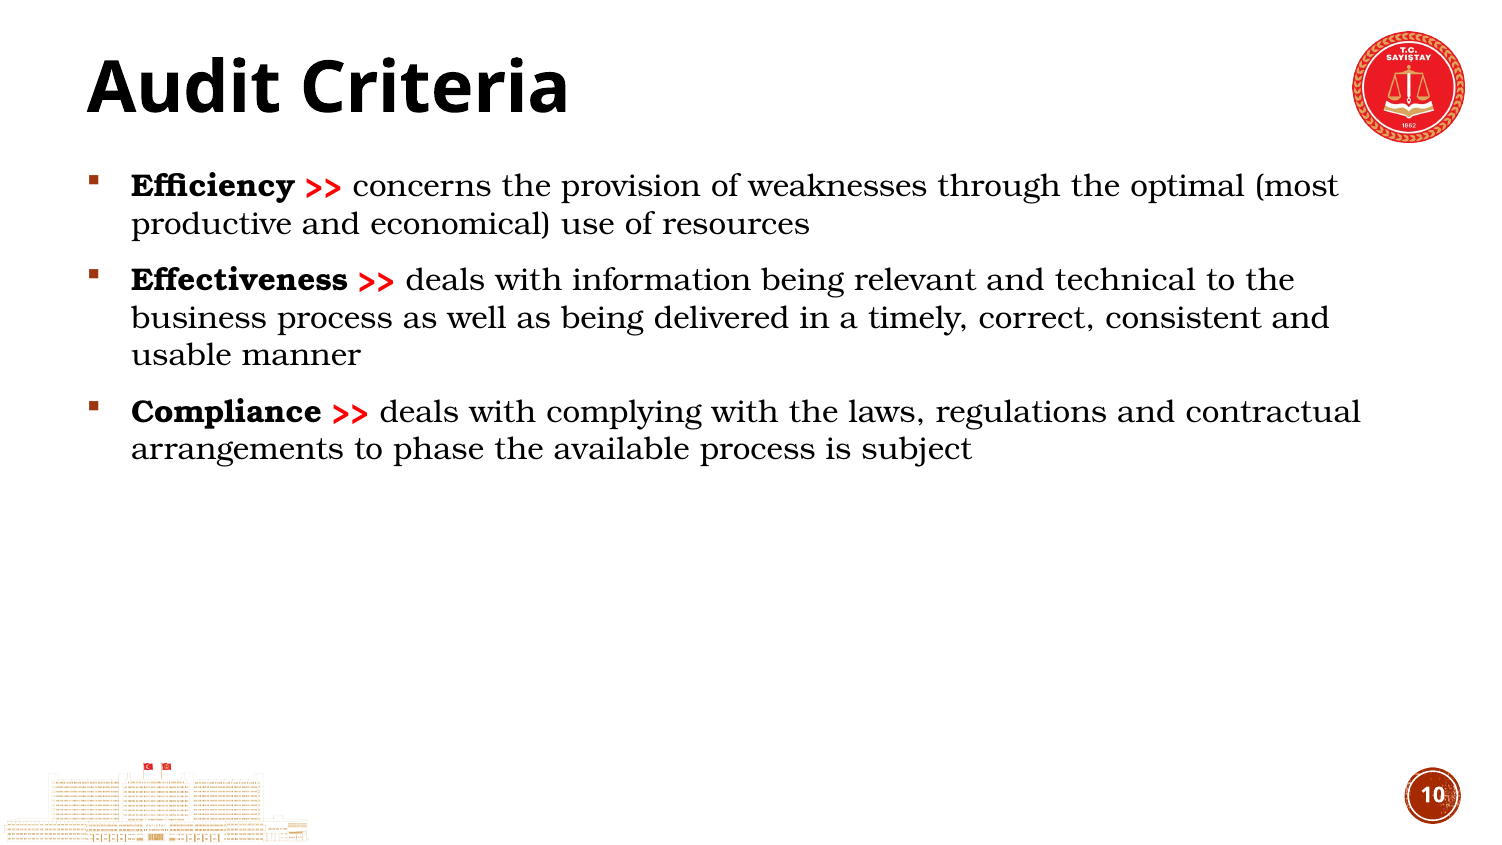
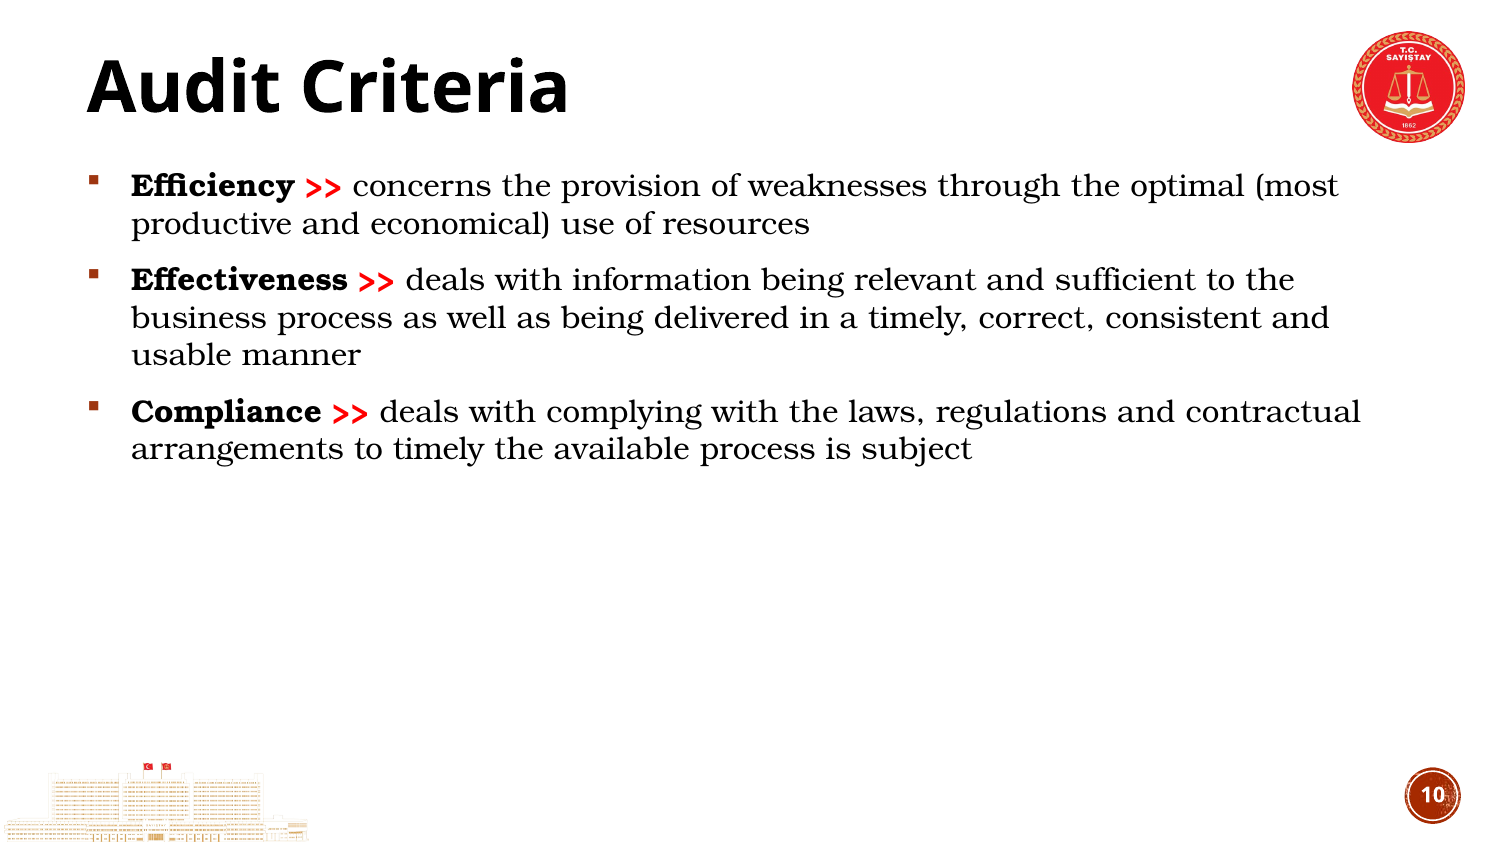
technical: technical -> sufficient
to phase: phase -> timely
